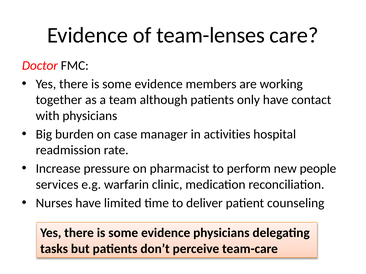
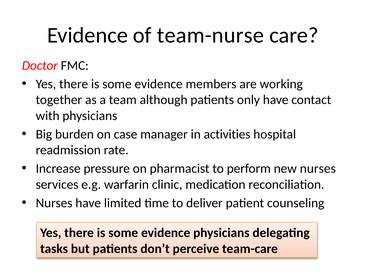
team-lenses: team-lenses -> team-nurse
new people: people -> nurses
